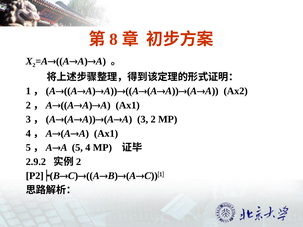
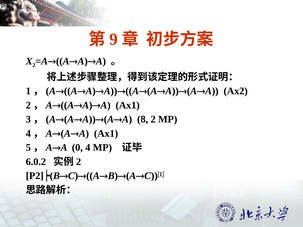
8: 8 -> 9
3: 3 -> 8
5: 5 -> 0
2.9.2: 2.9.2 -> 6.0.2
